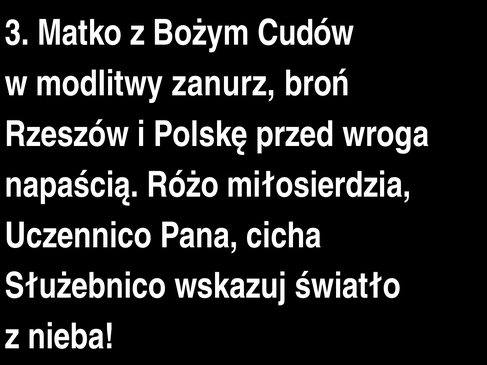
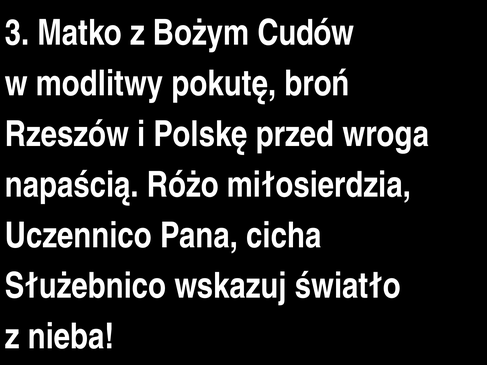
zanurz: zanurz -> pokutę
